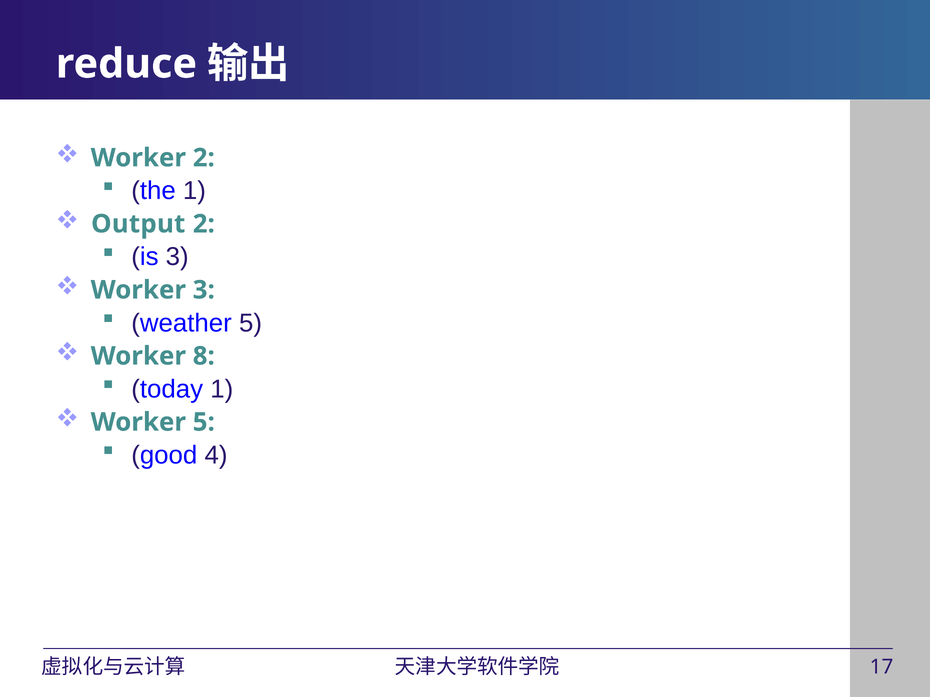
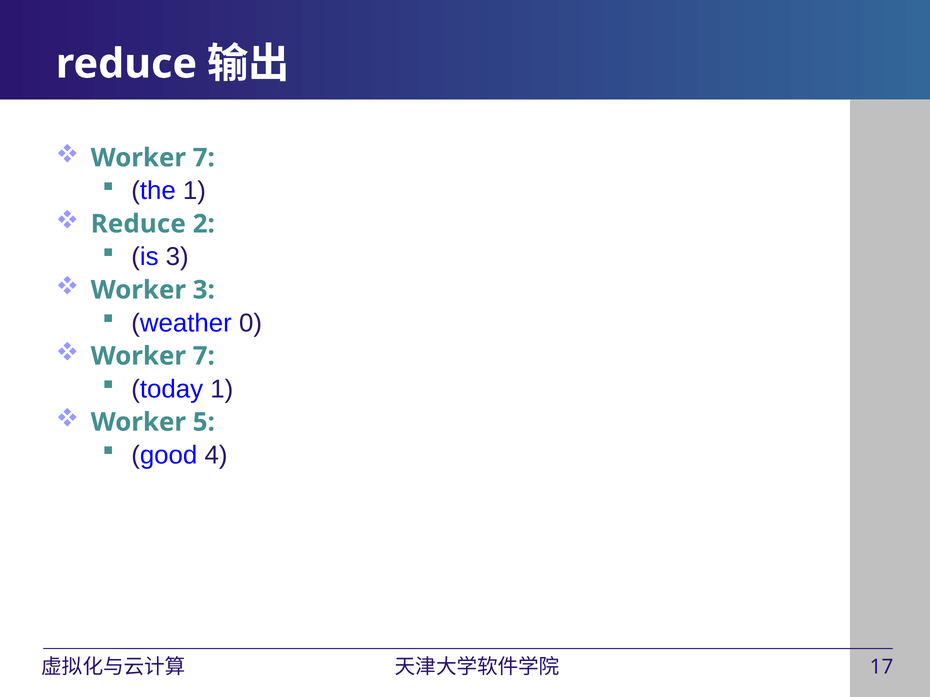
2 at (204, 158): 2 -> 7
Output at (138, 224): Output -> Reduce
weather 5: 5 -> 0
8 at (204, 356): 8 -> 7
